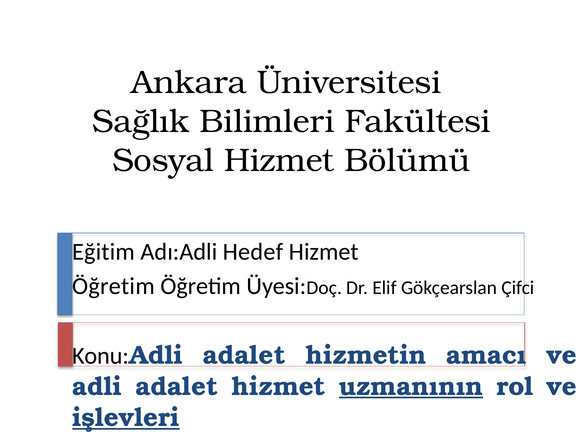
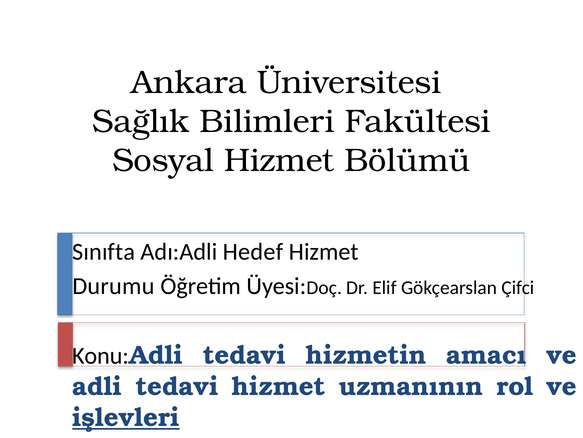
Eğitim: Eğitim -> Sınıfta
Öğretim at (114, 286): Öğretim -> Durumu
Konu:Adli adalet: adalet -> tedavi
adli adalet: adalet -> tedavi
uzmanının underline: present -> none
